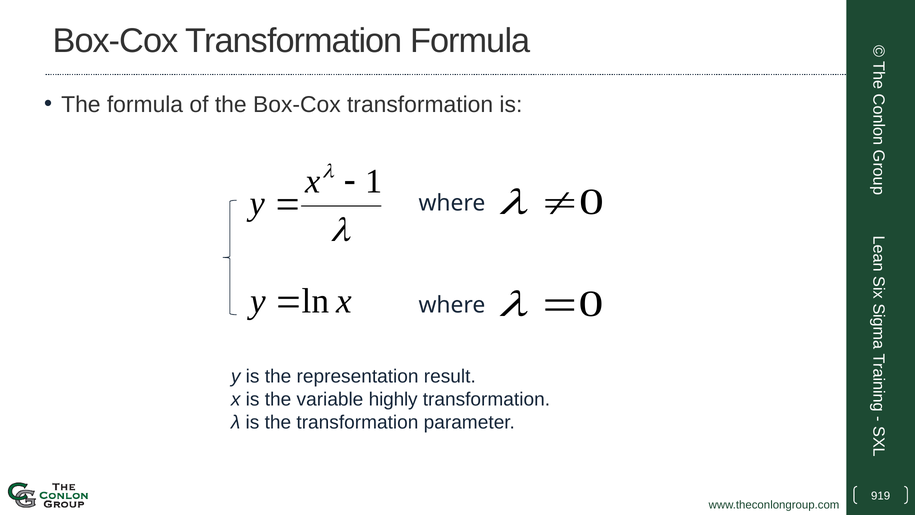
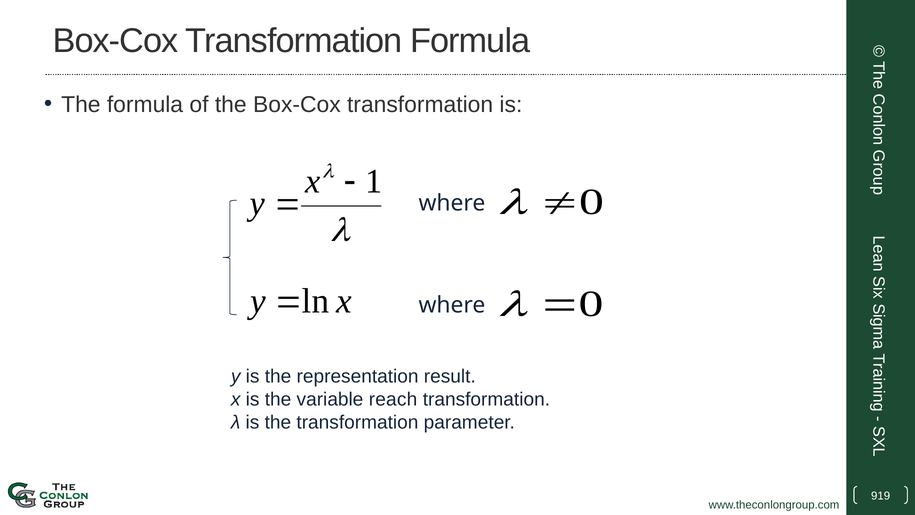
highly: highly -> reach
